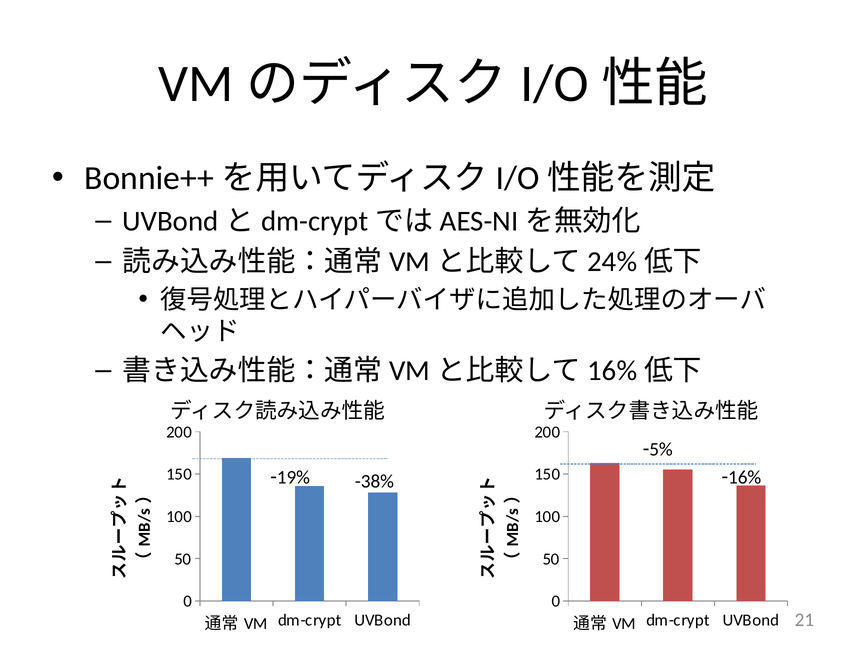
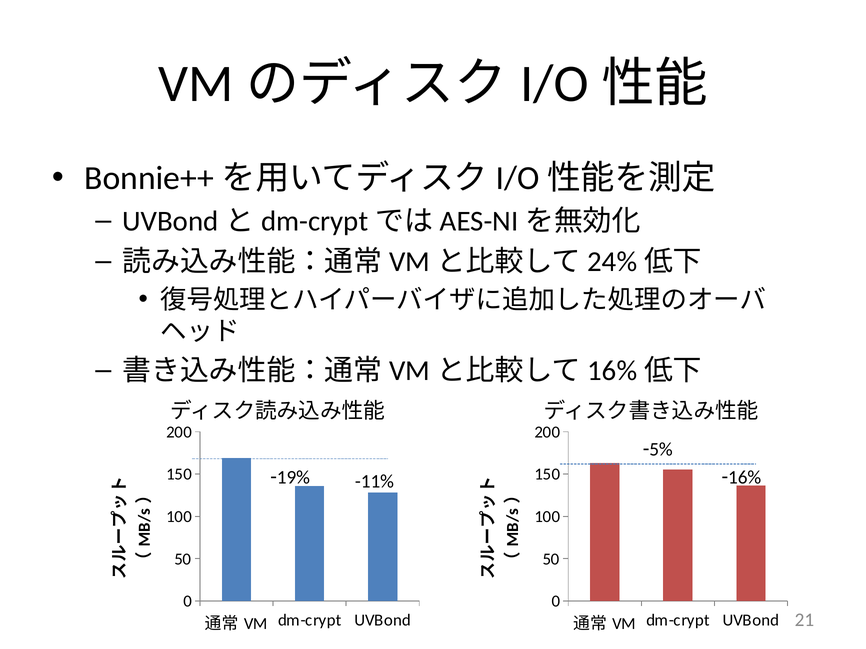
-38%: -38% -> -11%
